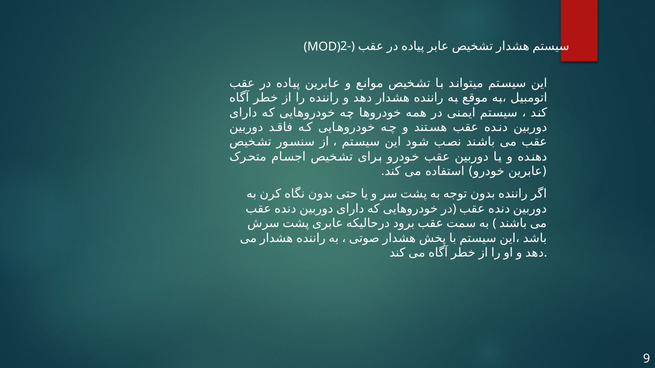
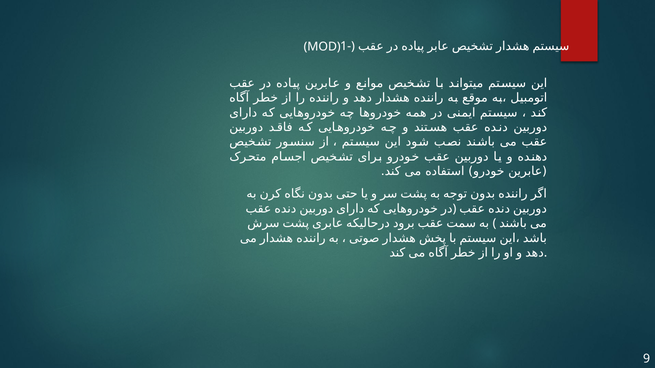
2-: 2- -> 1-
